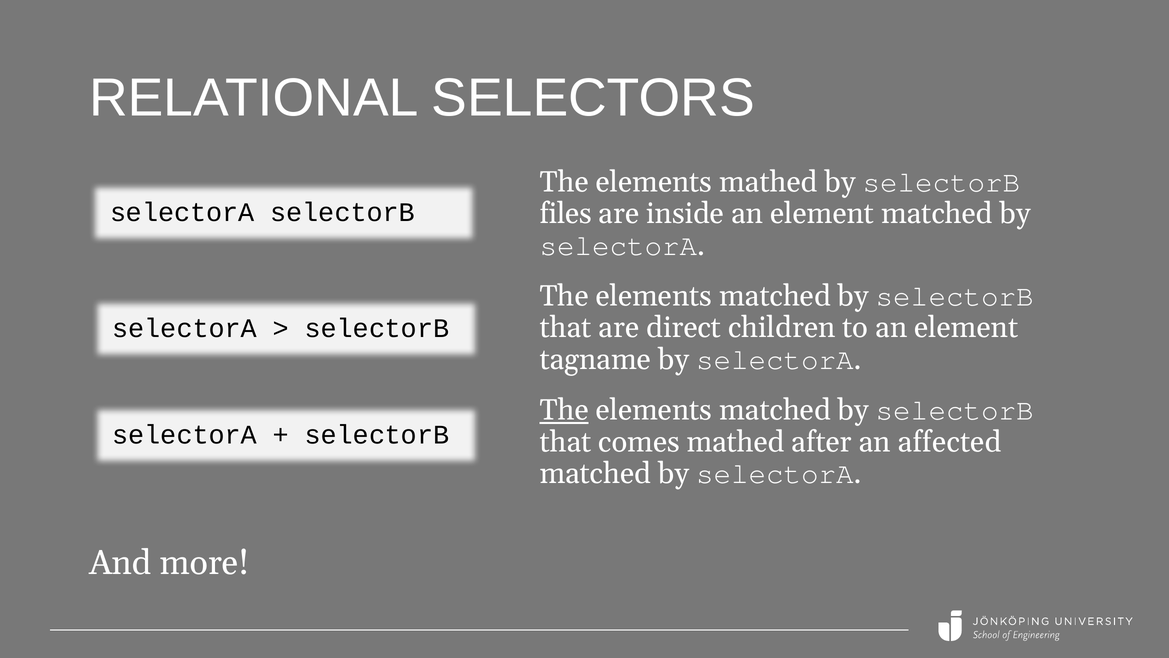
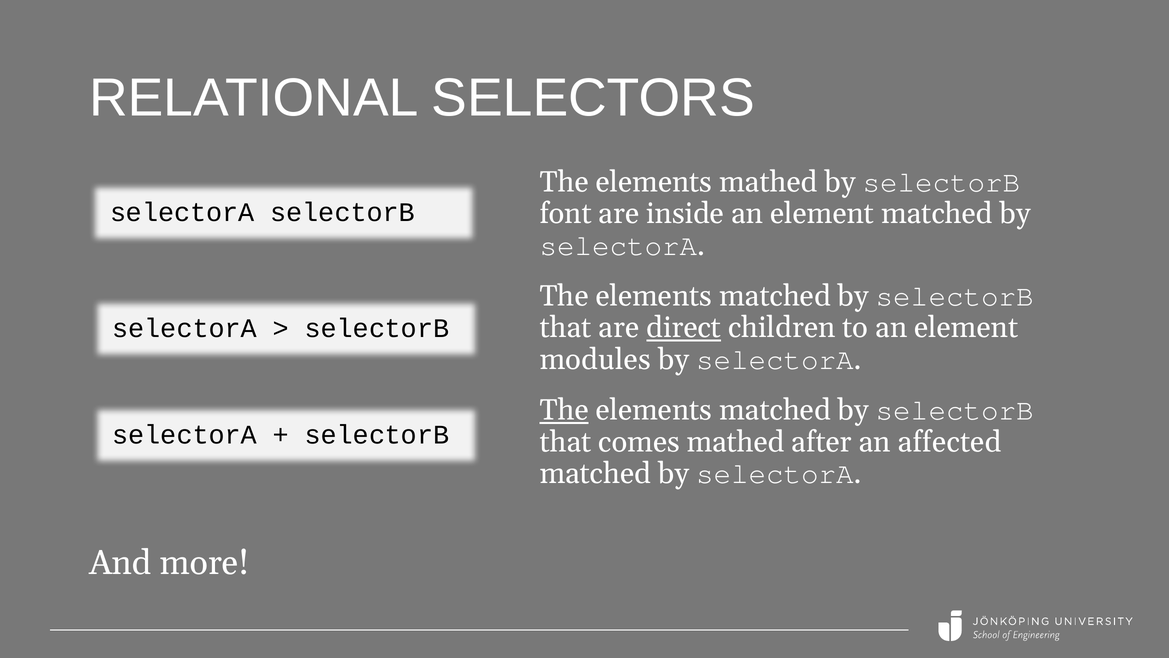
files: files -> font
direct underline: none -> present
tagname: tagname -> modules
